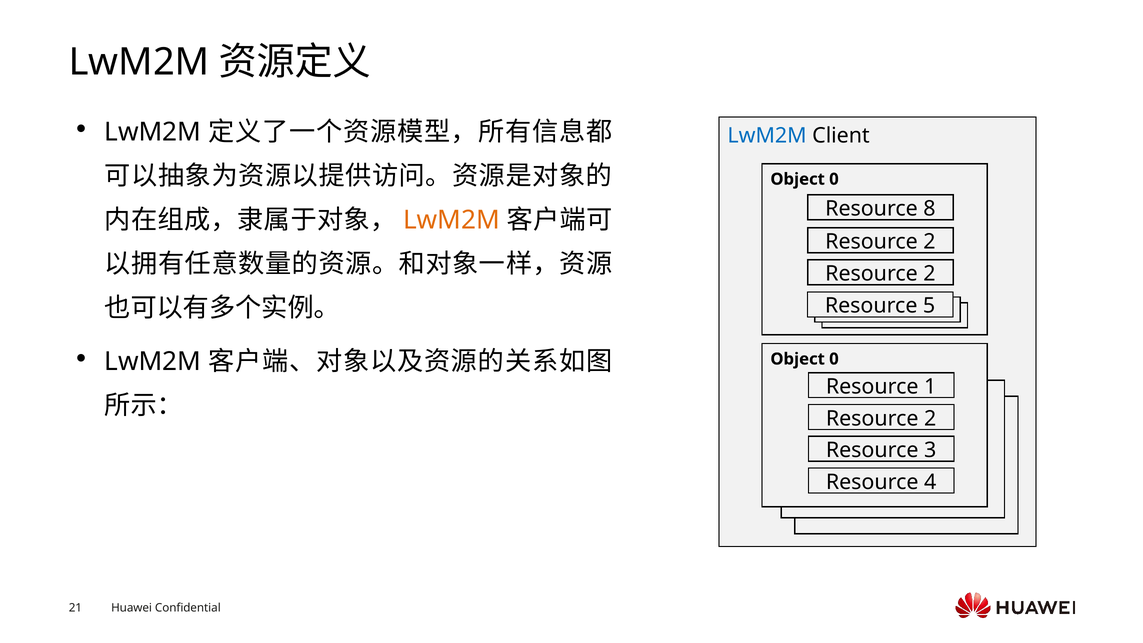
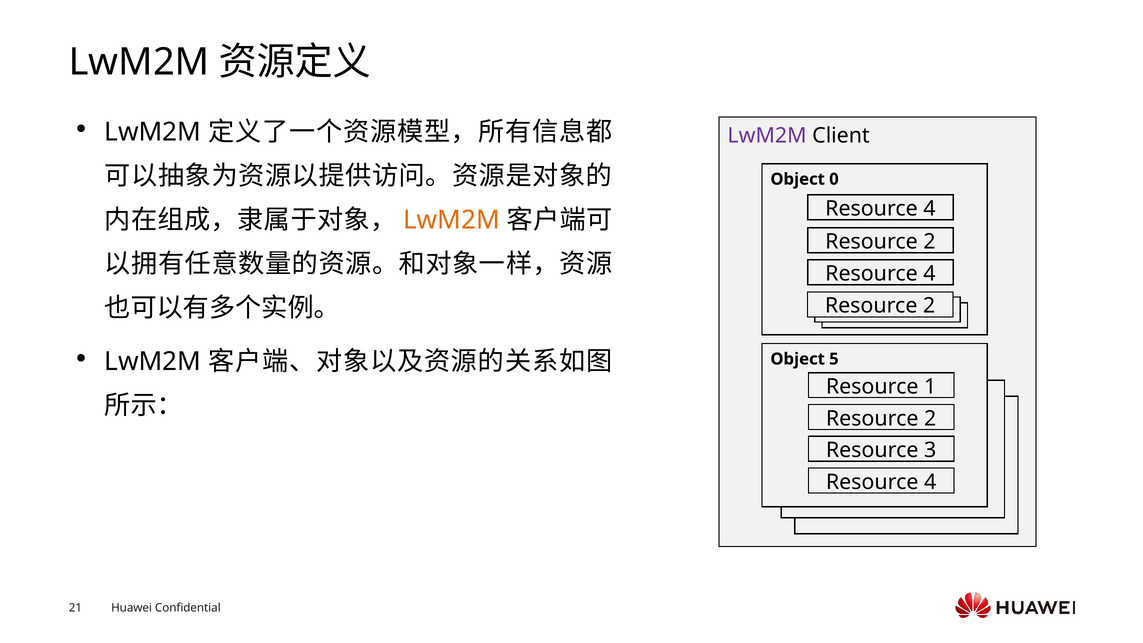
LwM2M at (767, 136) colour: blue -> purple
8 at (929, 209): 8 -> 4
2 at (929, 274): 2 -> 4
5 at (929, 306): 5 -> 2
0 at (834, 359): 0 -> 5
